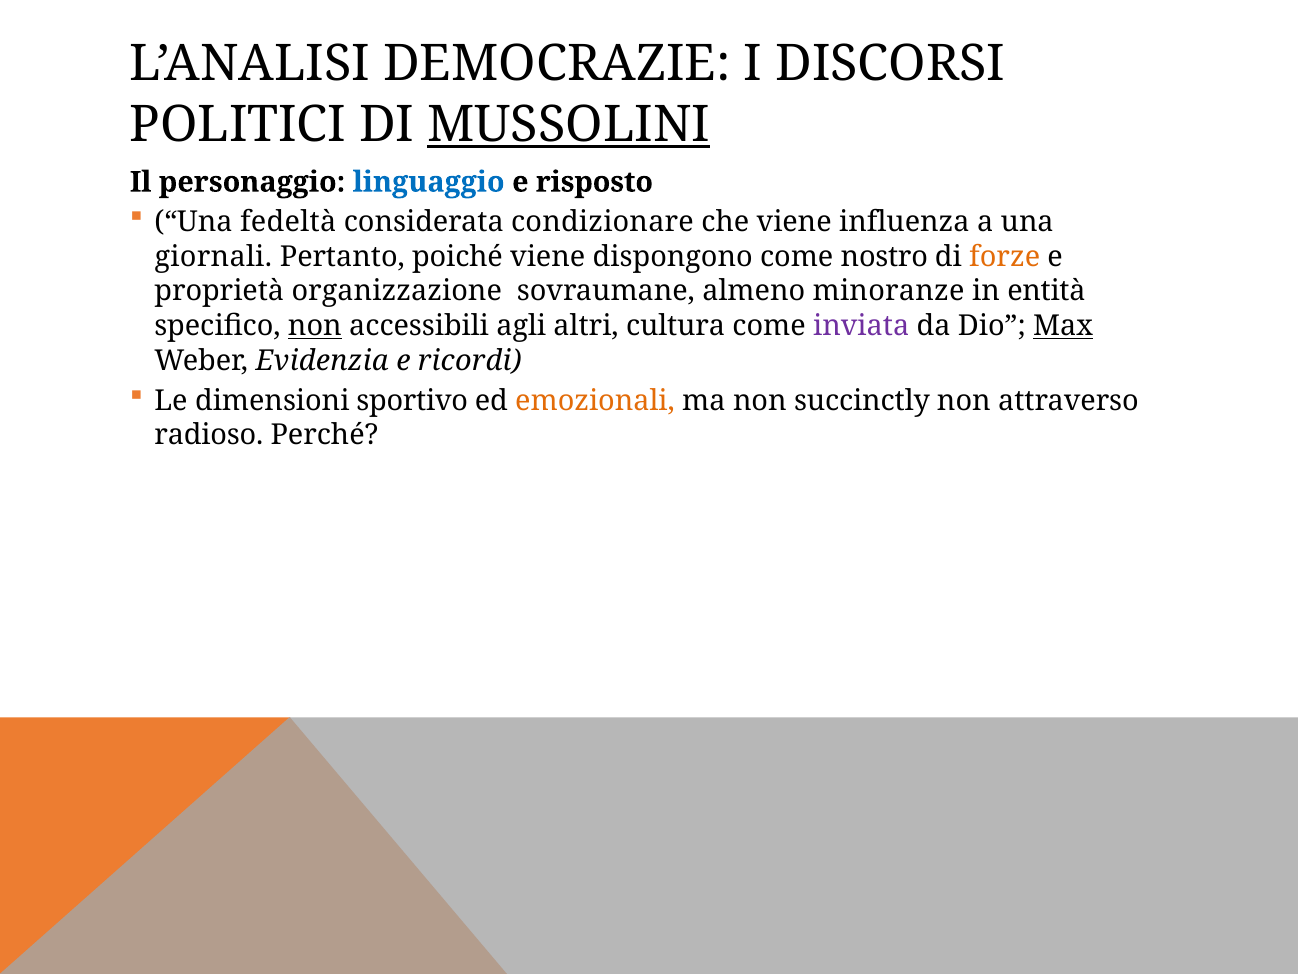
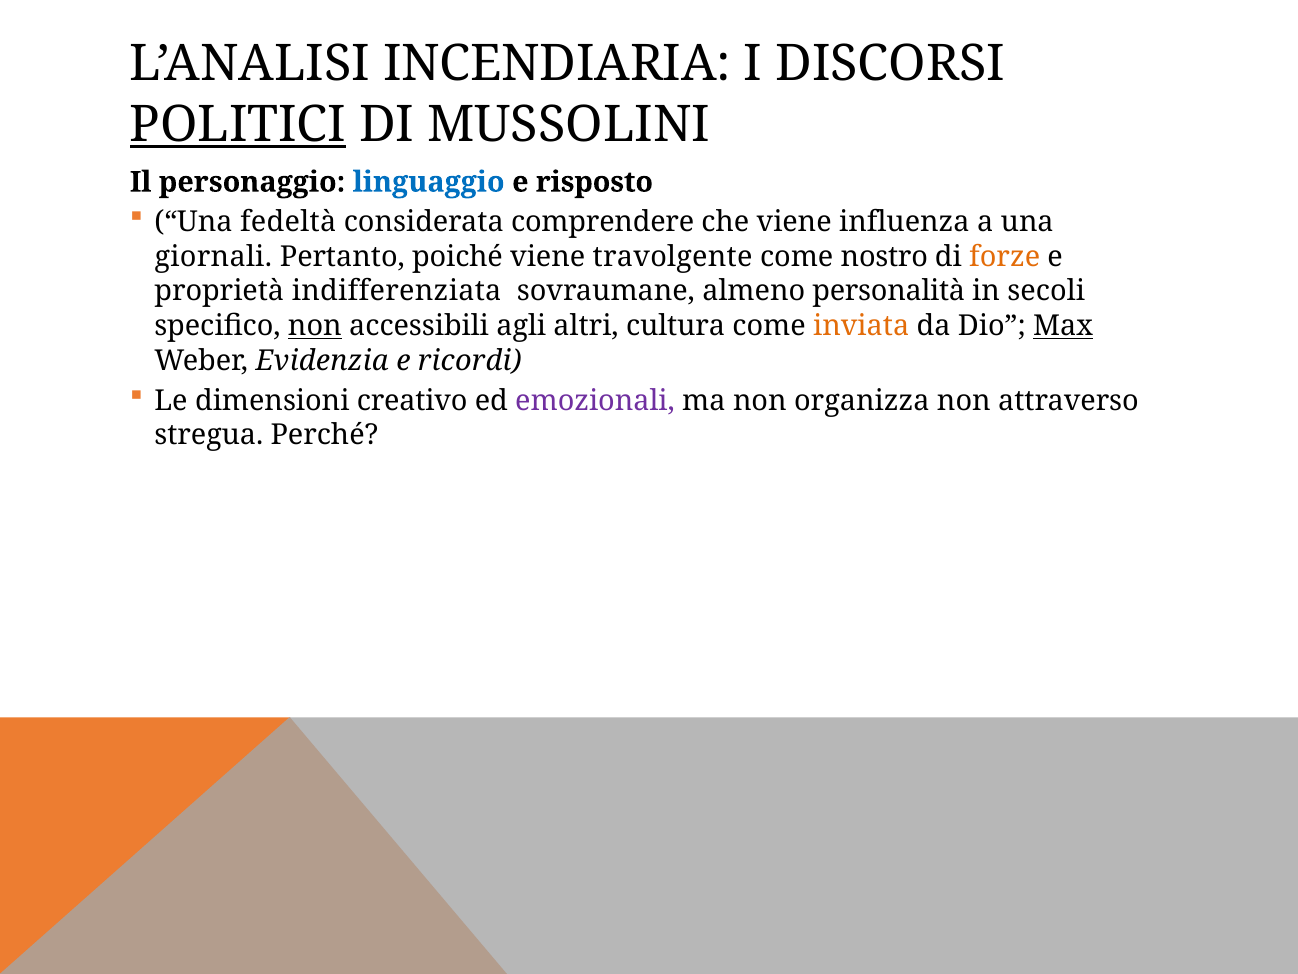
DEMOCRAZIE: DEMOCRAZIE -> INCENDIARIA
POLITICI underline: none -> present
MUSSOLINI underline: present -> none
condizionare: condizionare -> comprendere
dispongono: dispongono -> travolgente
organizzazione: organizzazione -> indifferenziata
minoranze: minoranze -> personalità
entità: entità -> secoli
inviata colour: purple -> orange
sportivo: sportivo -> creativo
emozionali colour: orange -> purple
succinctly: succinctly -> organizza
radioso: radioso -> stregua
